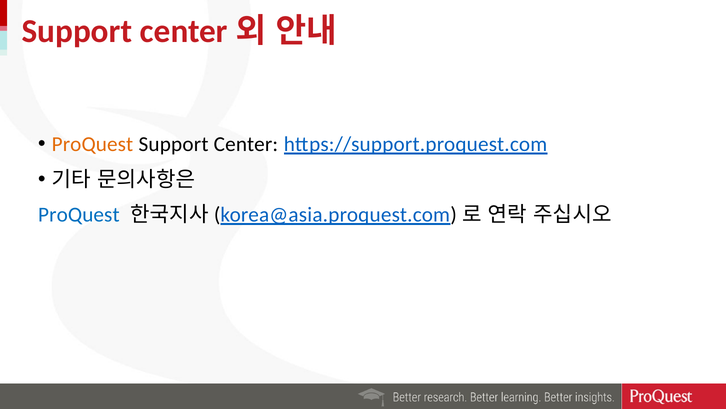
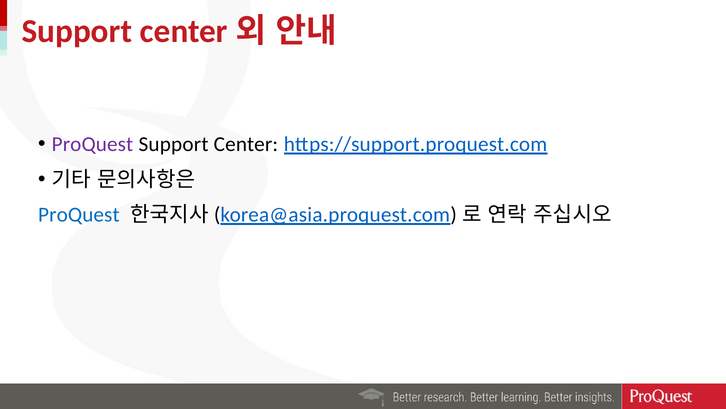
ProQuest at (92, 144) colour: orange -> purple
